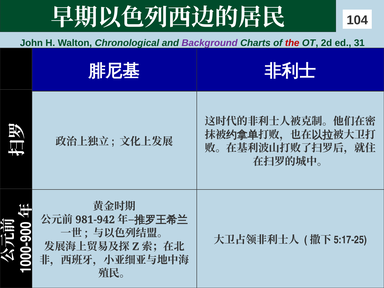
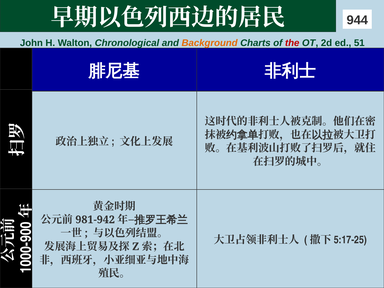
104: 104 -> 944
Background colour: purple -> orange
31: 31 -> 51
